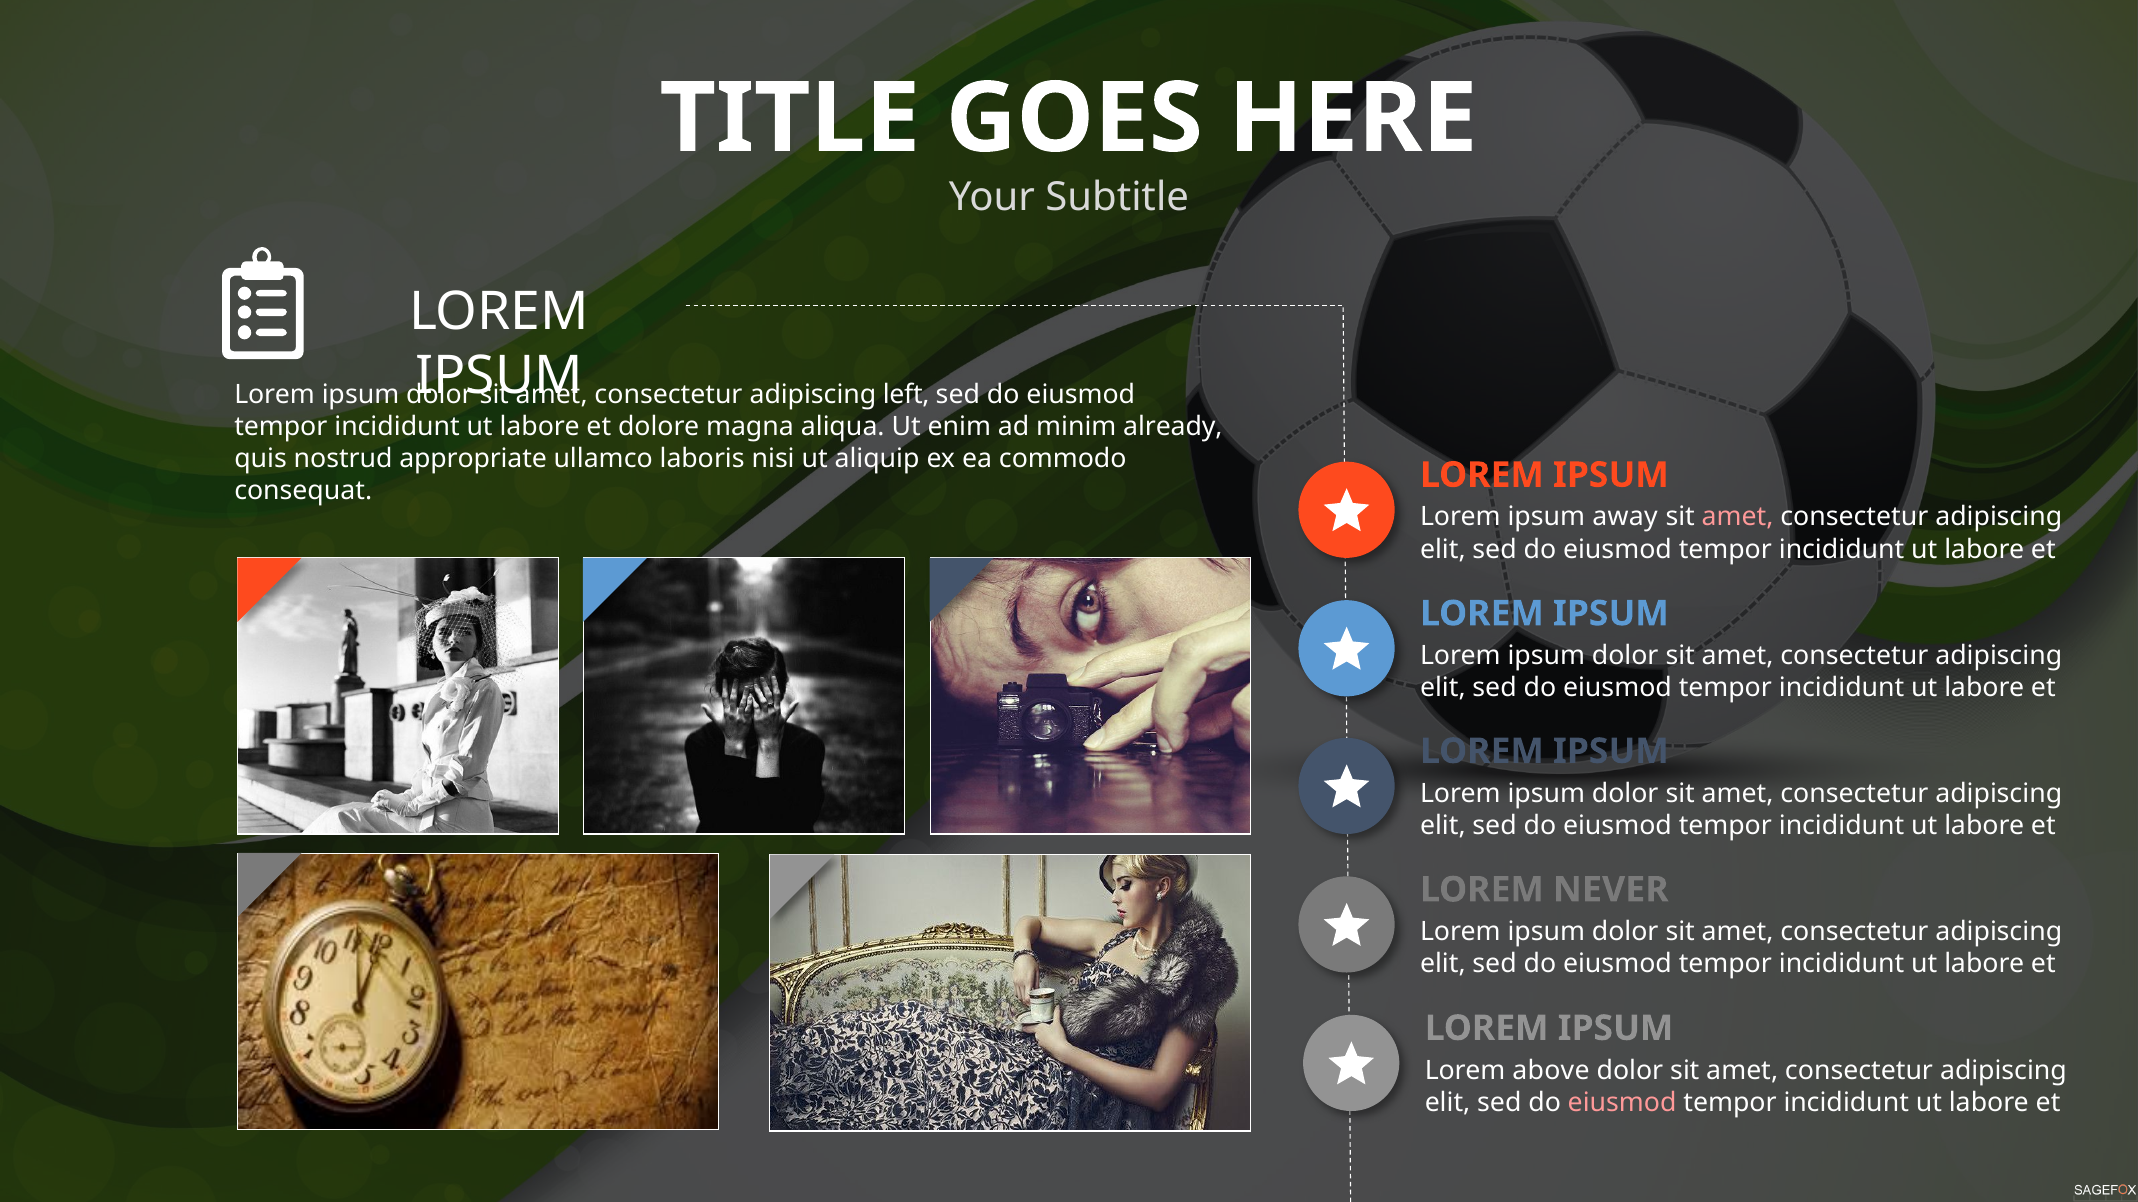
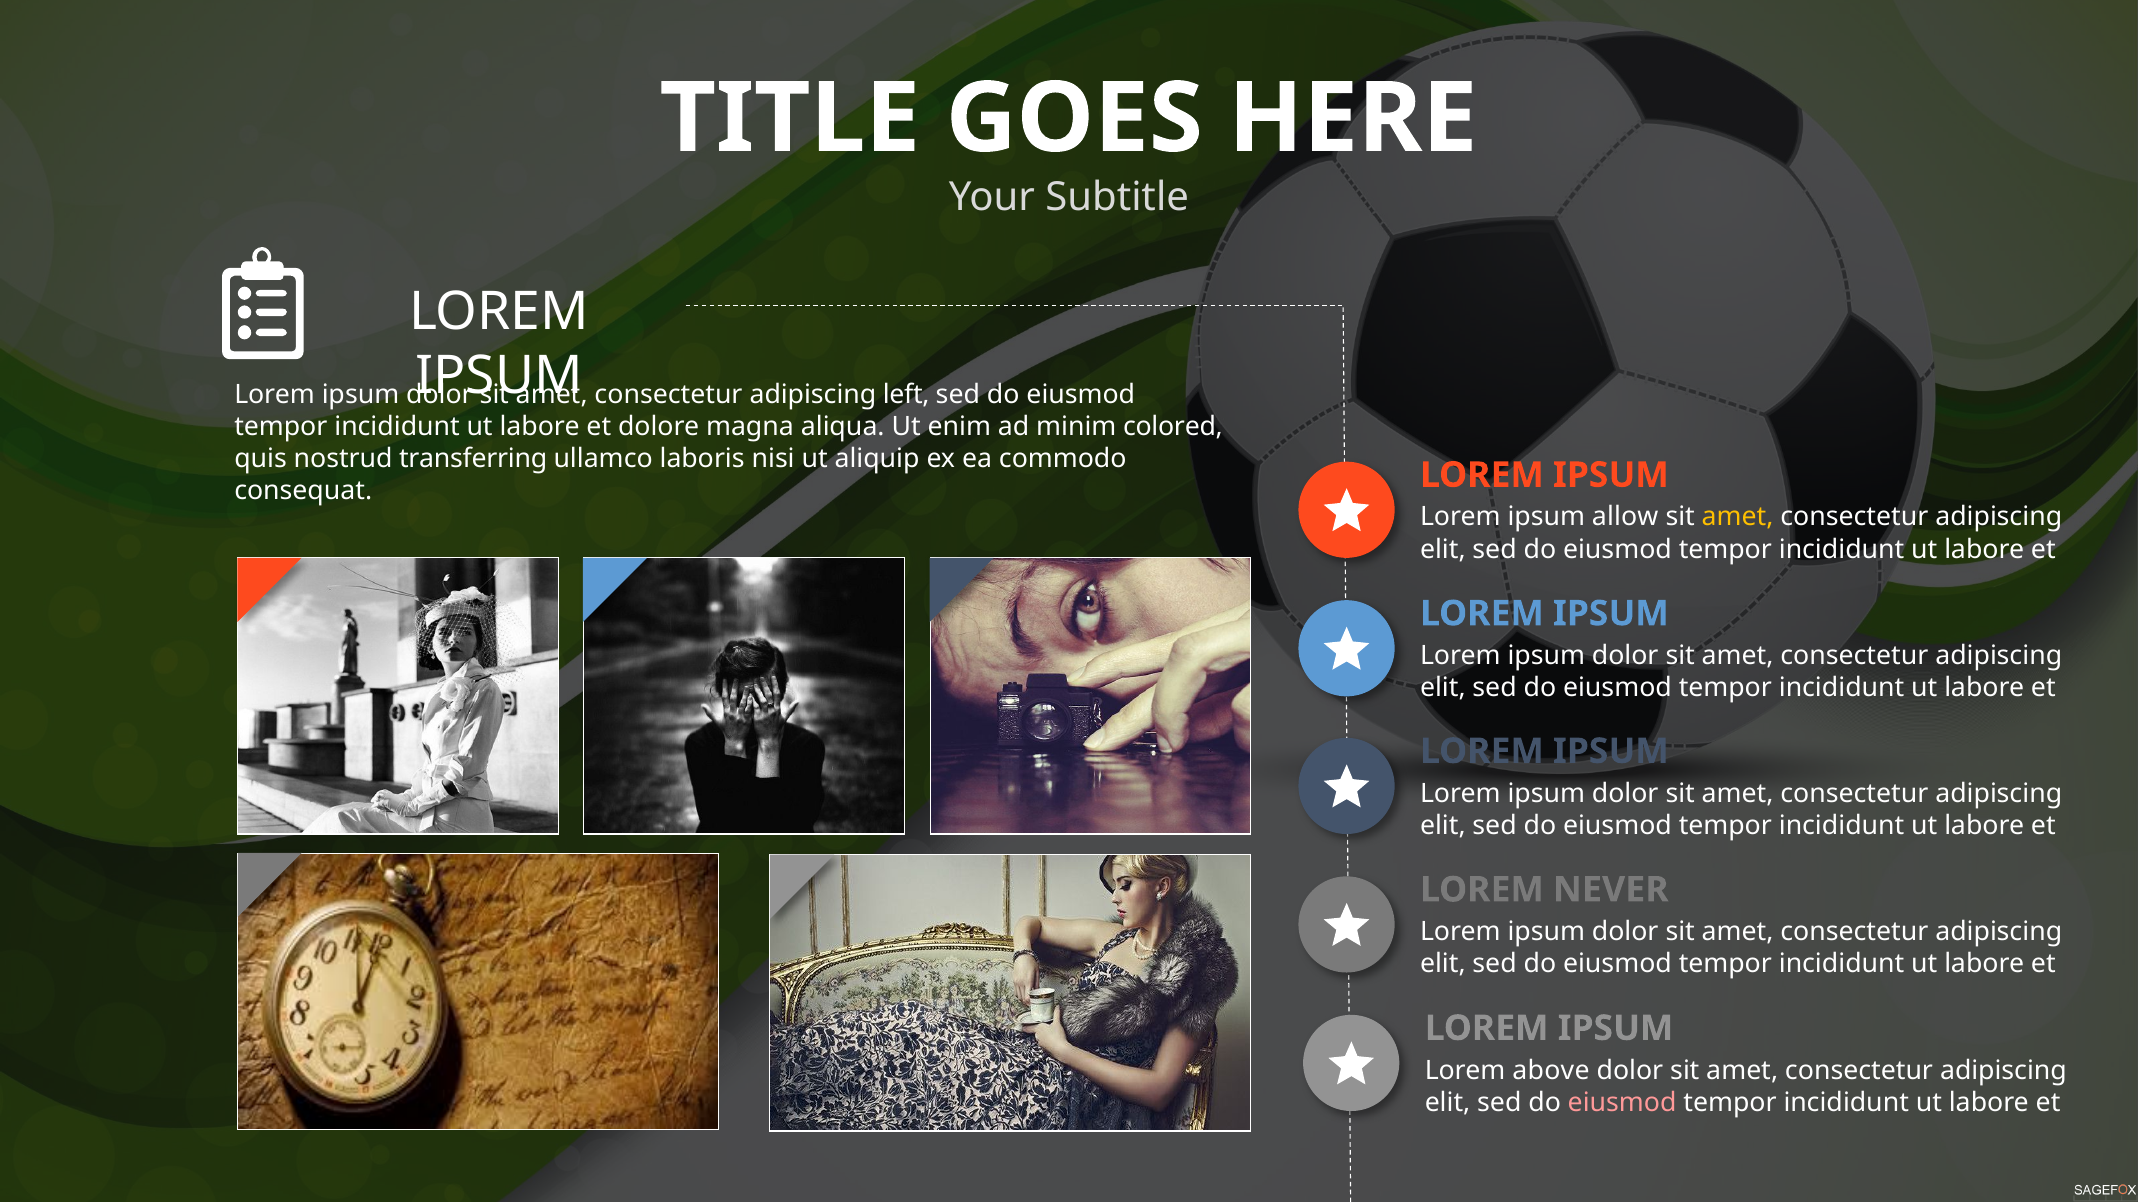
already: already -> colored
appropriate: appropriate -> transferring
away: away -> allow
amet at (1738, 517) colour: pink -> yellow
